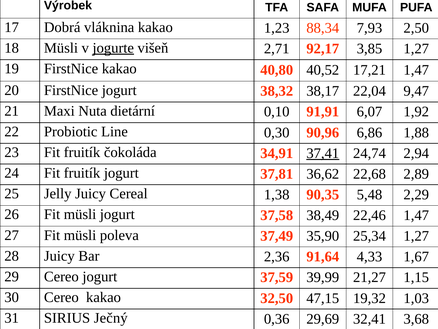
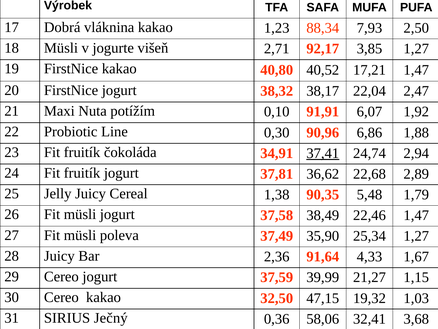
jogurte underline: present -> none
9,47: 9,47 -> 2,47
dietární: dietární -> potížím
2,29: 2,29 -> 1,79
29,69: 29,69 -> 58,06
